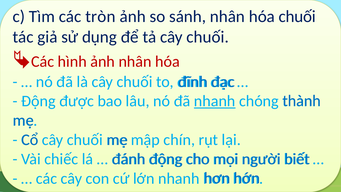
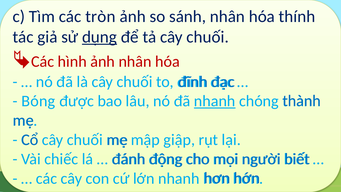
hóa chuối: chuối -> thính
dụng underline: none -> present
Động at (38, 101): Động -> Bóng
chín: chín -> giập
